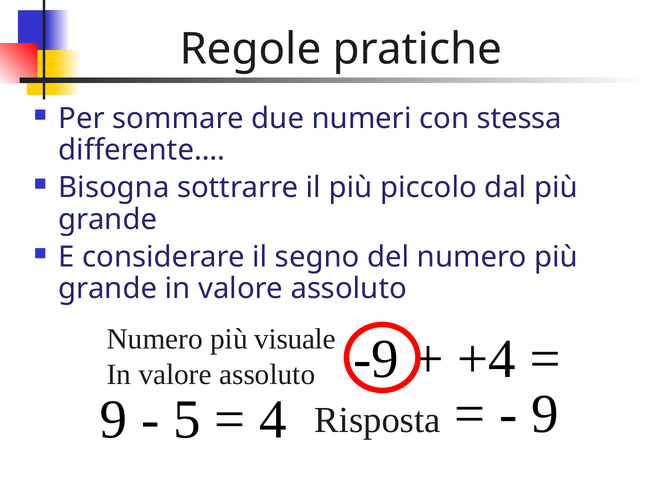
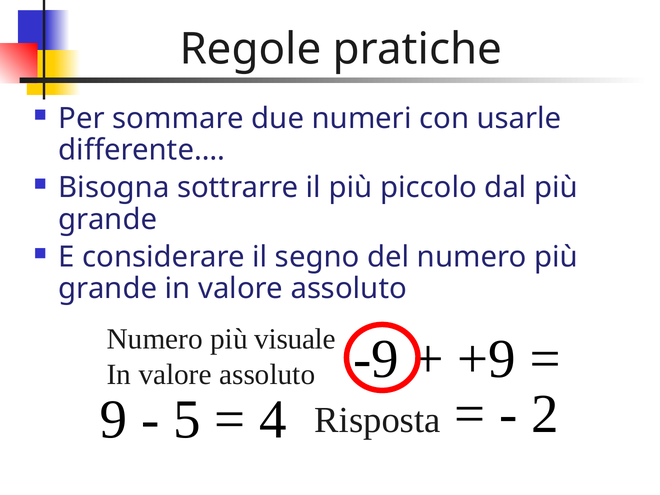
stessa: stessa -> usarle
+4: +4 -> +9
9 at (545, 414): 9 -> 2
